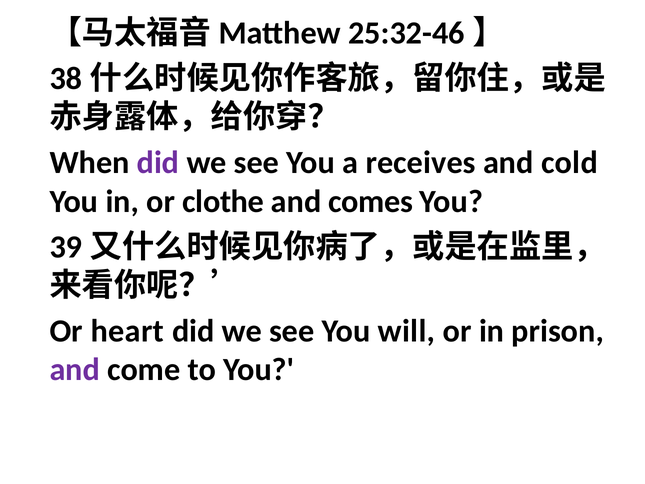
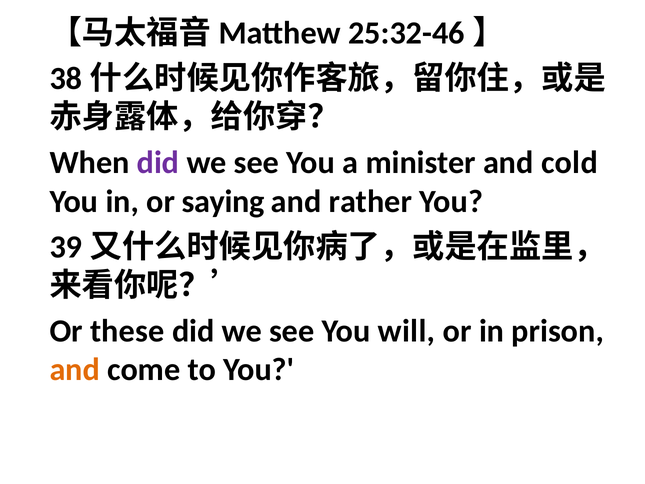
receives: receives -> minister
clothe: clothe -> saying
comes: comes -> rather
heart: heart -> these
and at (75, 370) colour: purple -> orange
